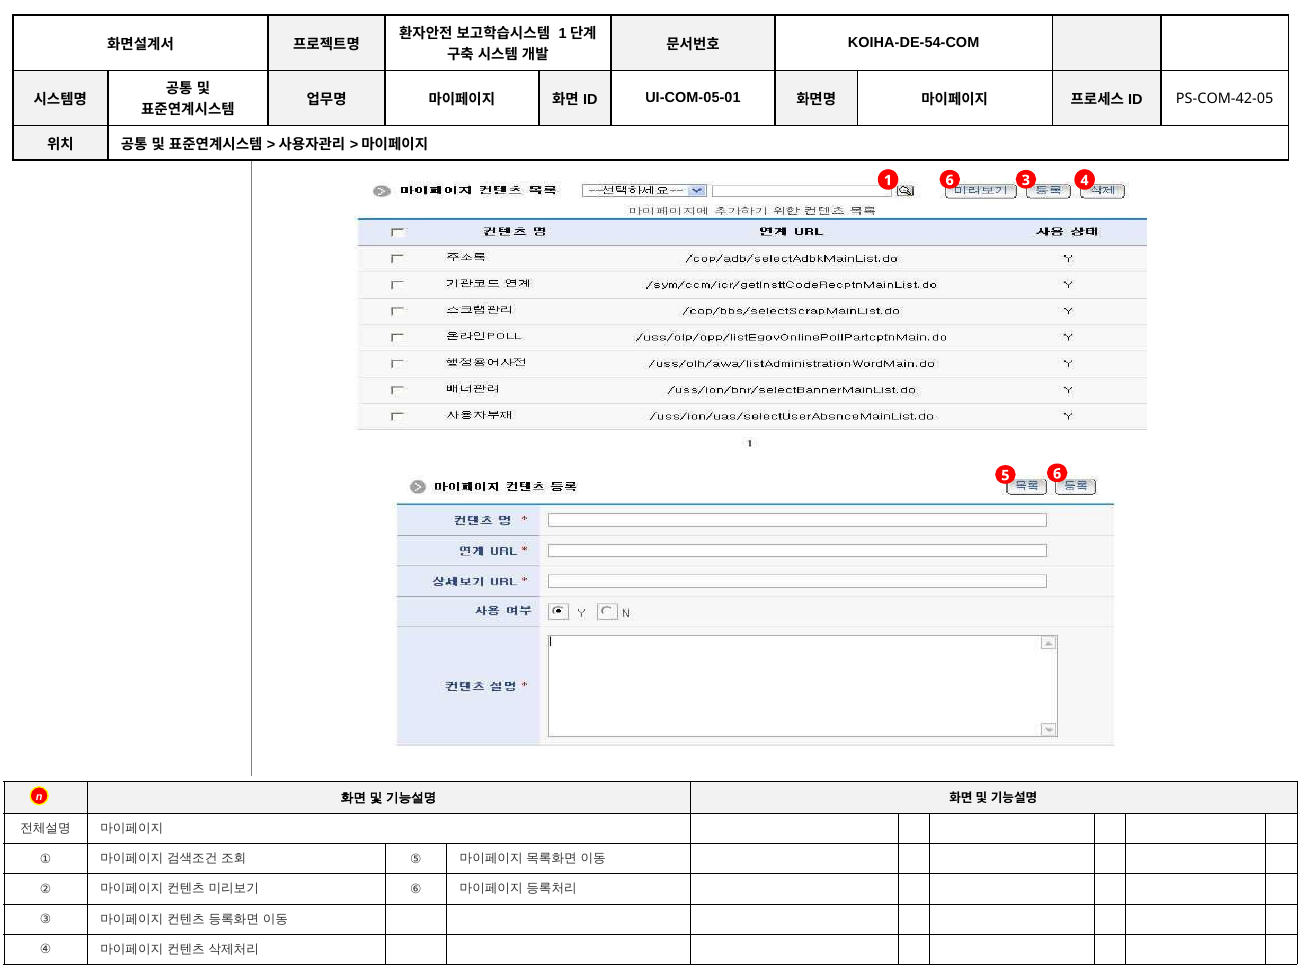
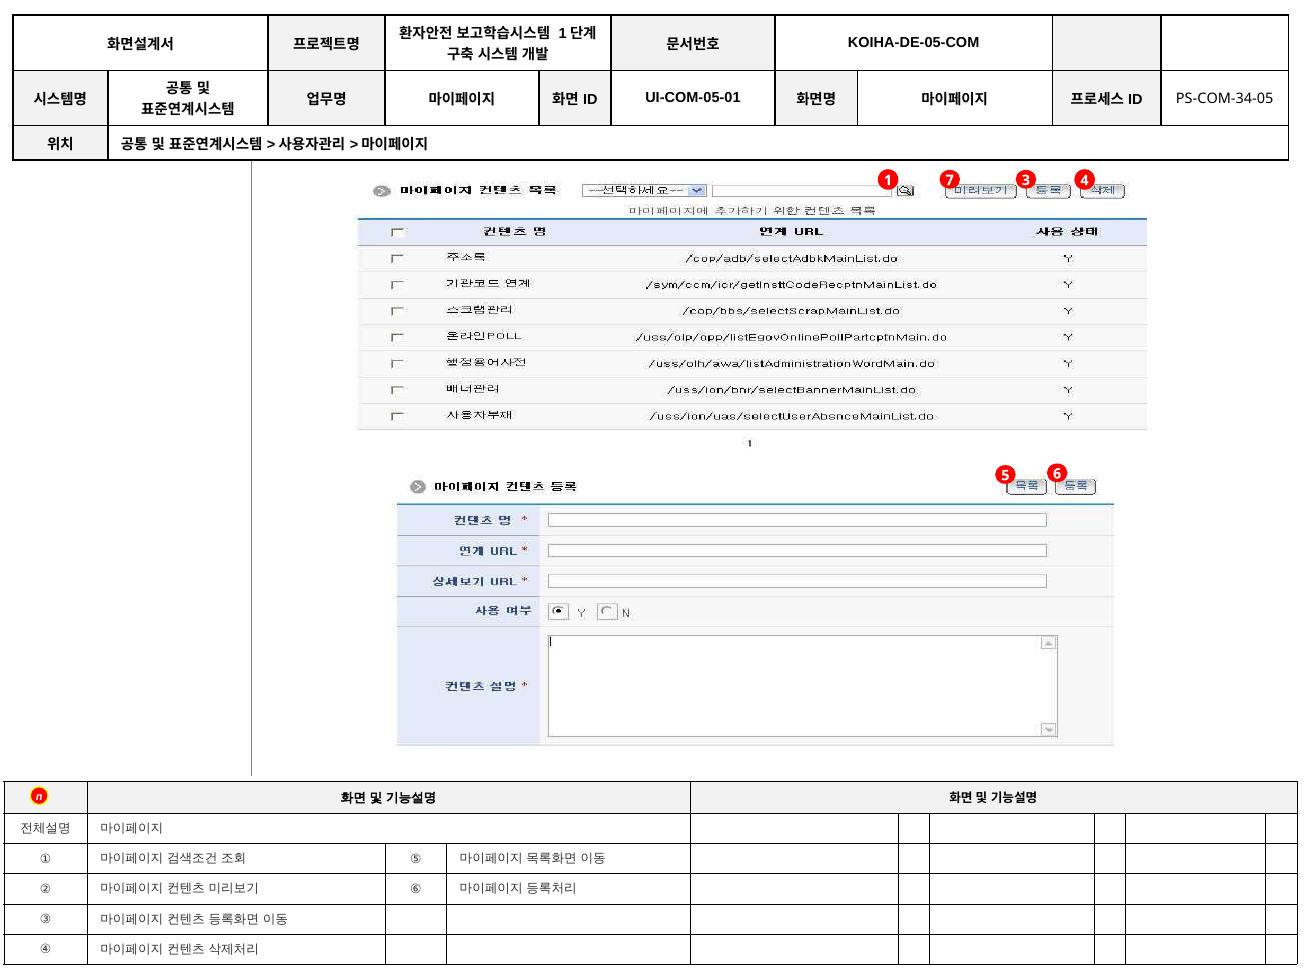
KOIHA-DE-54-COM: KOIHA-DE-54-COM -> KOIHA-DE-05-COM
PS-COM-42-05: PS-COM-42-05 -> PS-COM-34-05
1 6: 6 -> 7
